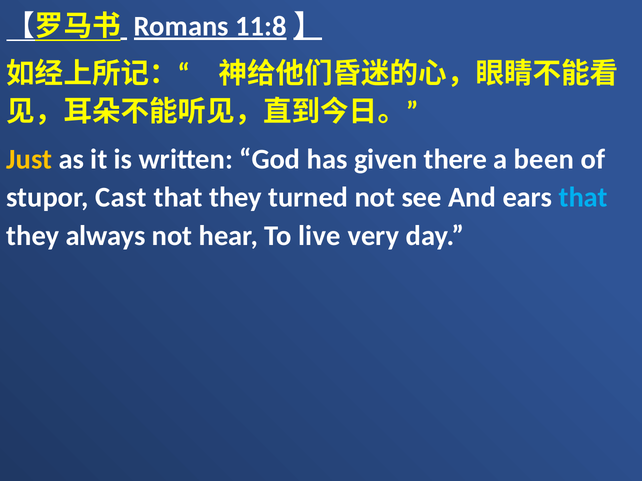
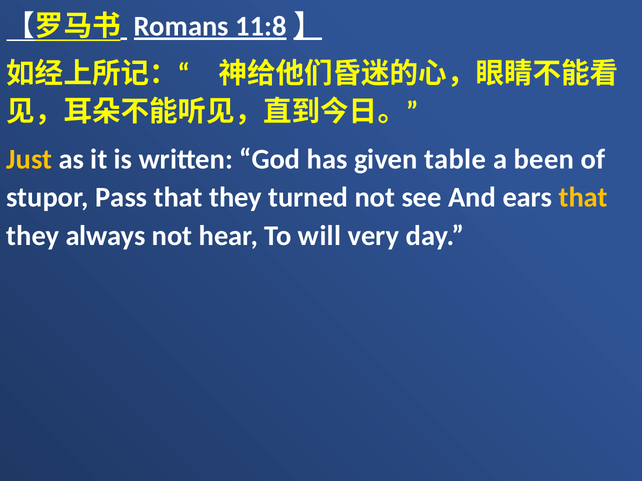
there: there -> table
Cast: Cast -> Pass
that at (583, 198) colour: light blue -> yellow
live: live -> will
